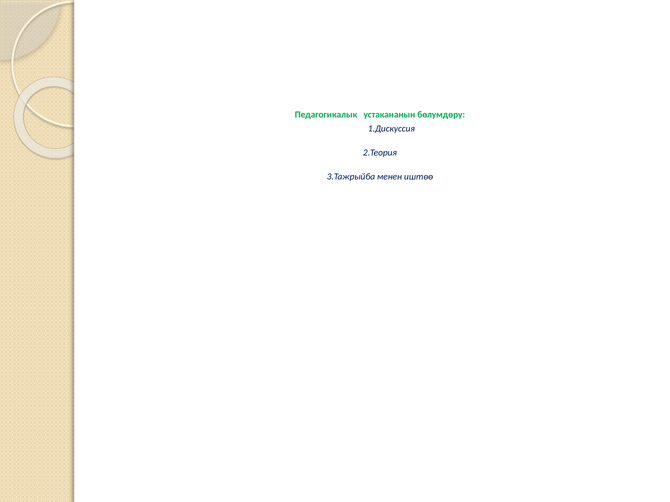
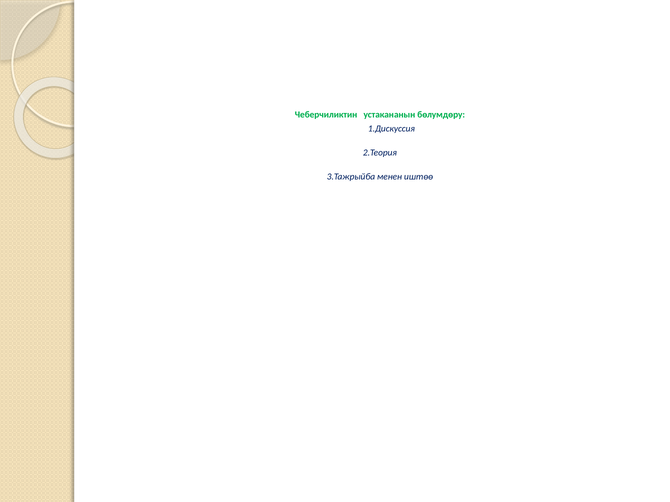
Педагогикалык: Педагогикалык -> Чеберчиликтин
